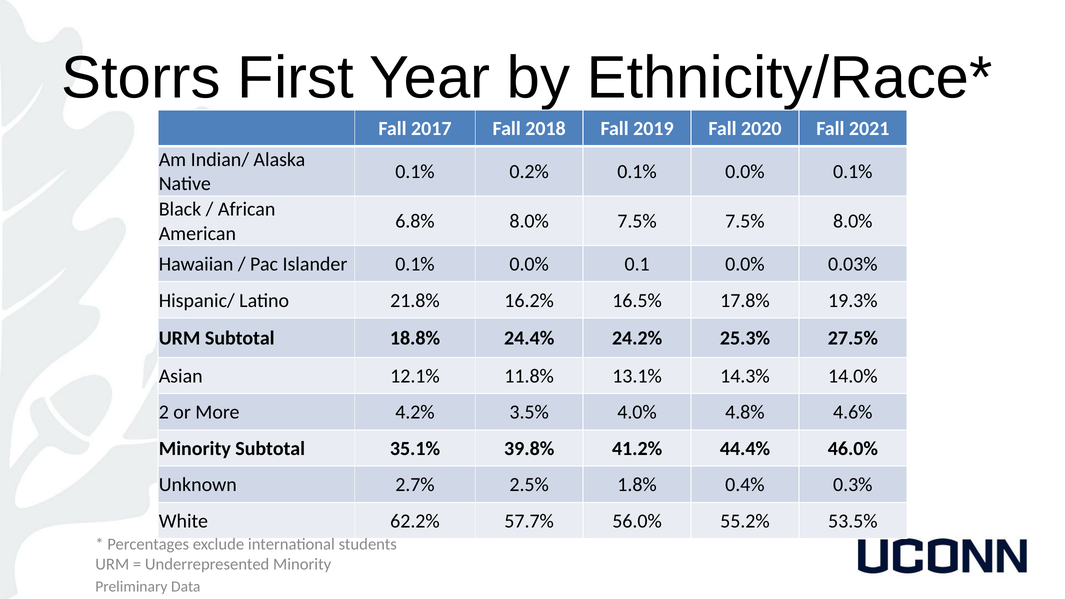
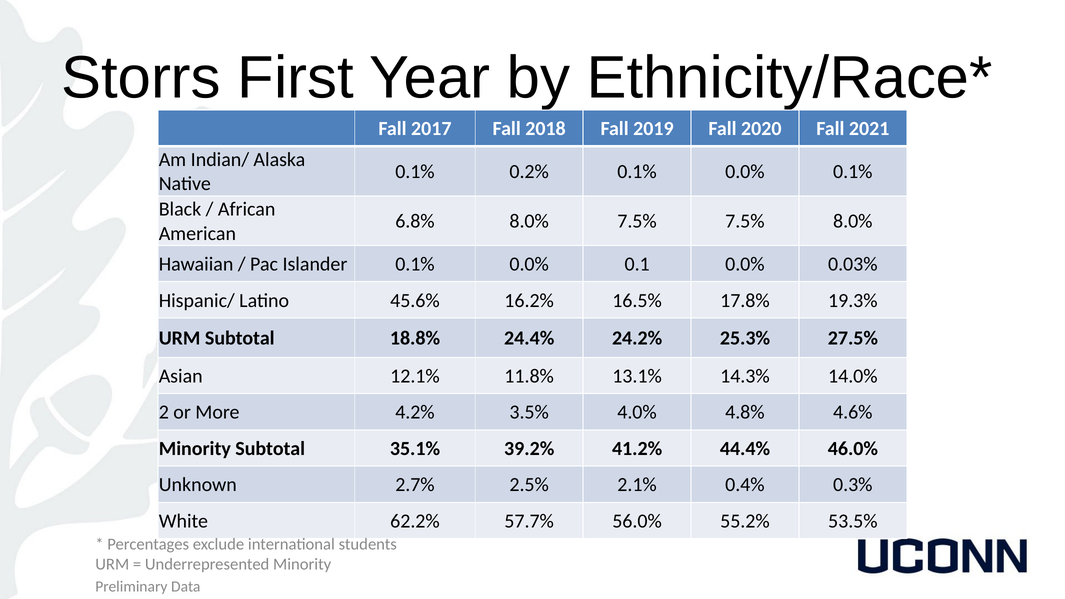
21.8%: 21.8% -> 45.6%
39.8%: 39.8% -> 39.2%
1.8%: 1.8% -> 2.1%
